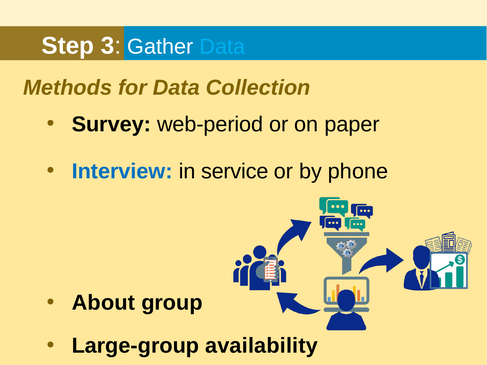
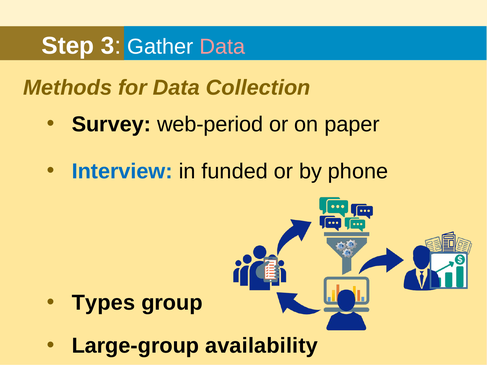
Data at (222, 47) colour: light blue -> pink
service: service -> funded
About: About -> Types
